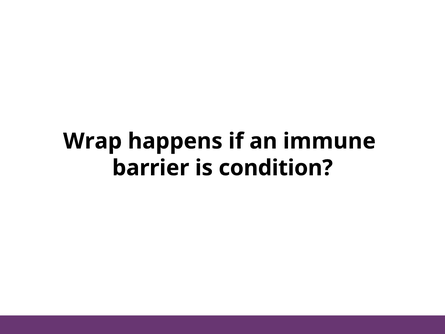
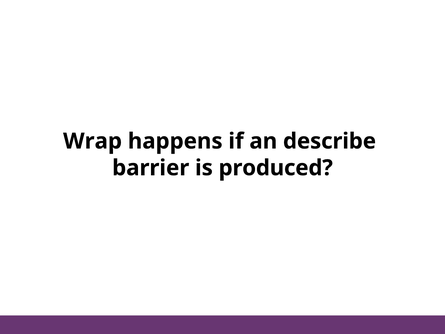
immune: immune -> describe
condition: condition -> produced
